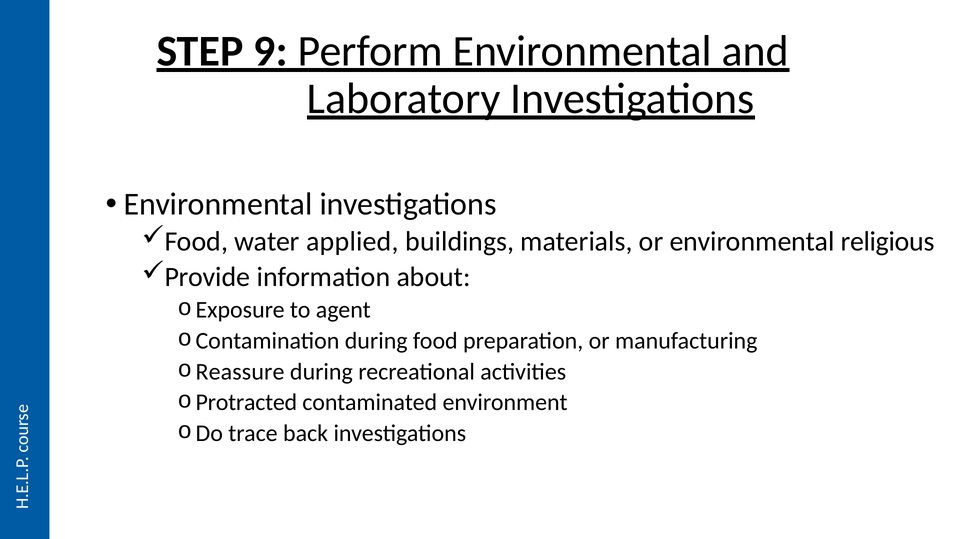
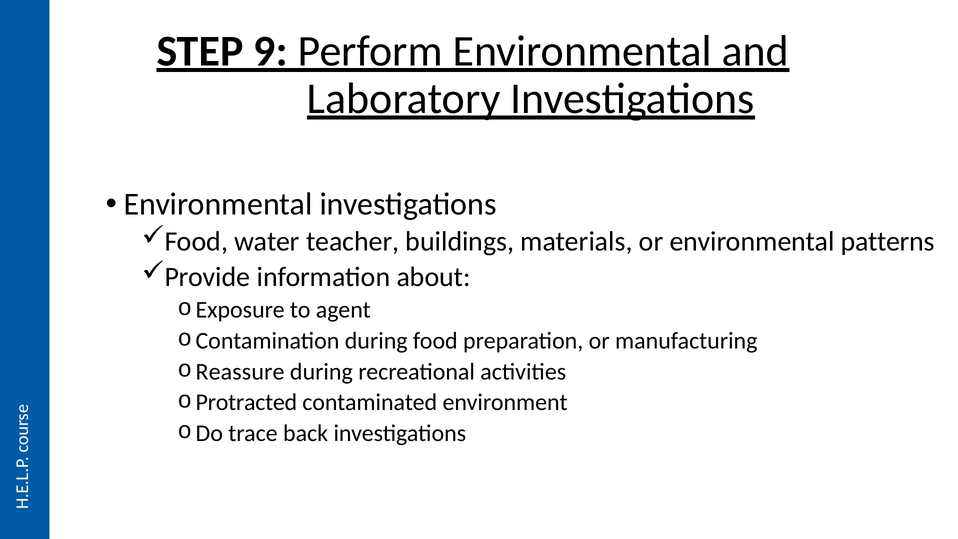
applied: applied -> teacher
religious: religious -> patterns
